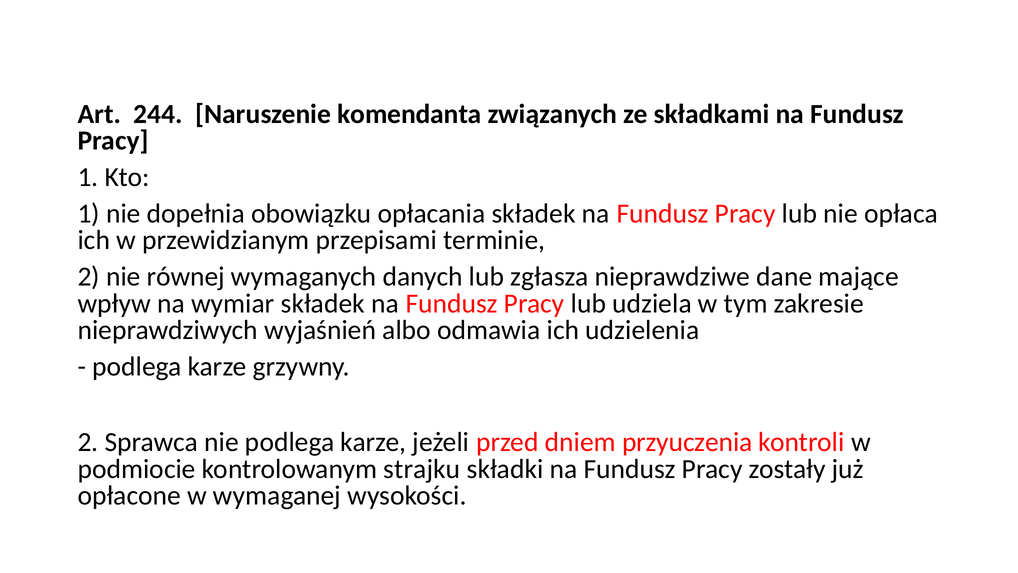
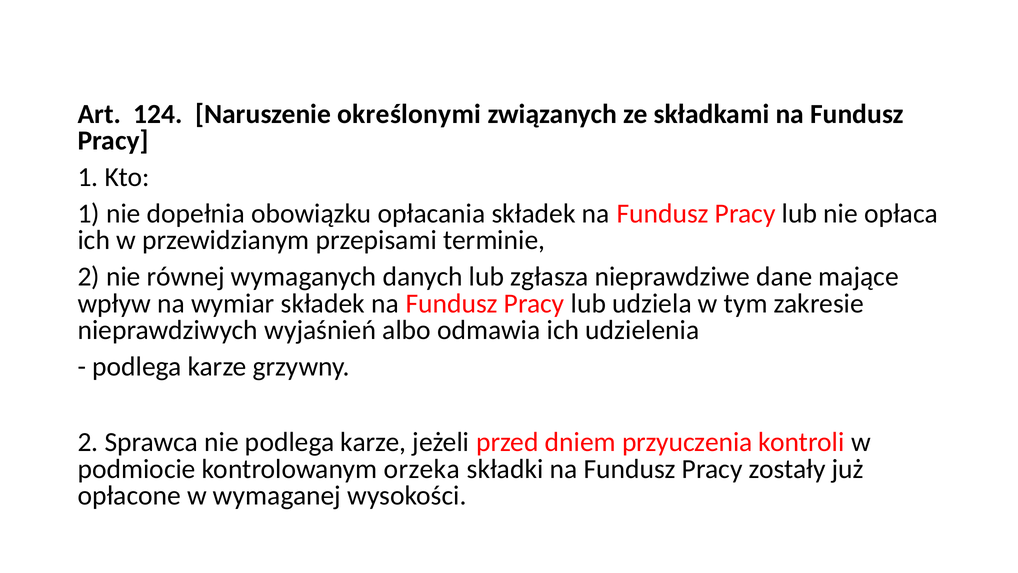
244: 244 -> 124
komendanta: komendanta -> określonymi
strajku: strajku -> orzeka
